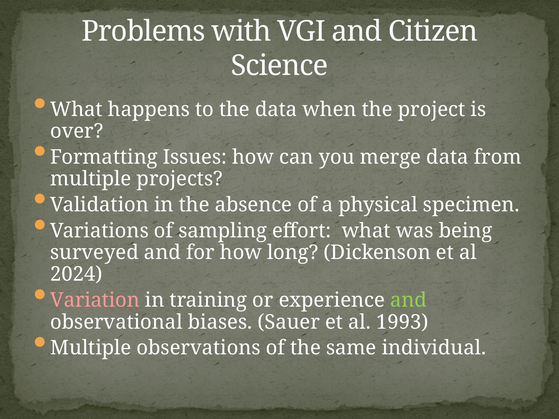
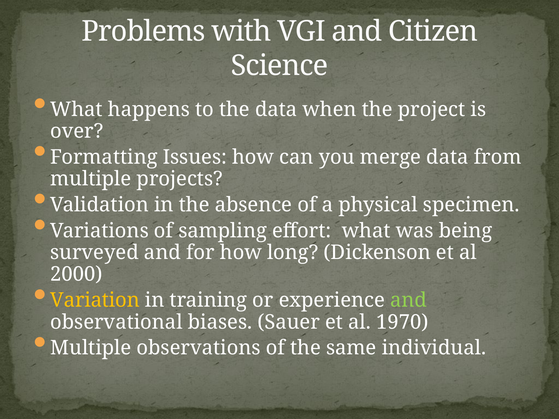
2024: 2024 -> 2000
Variation colour: pink -> yellow
1993: 1993 -> 1970
